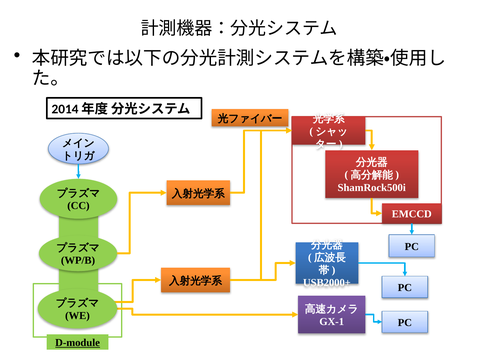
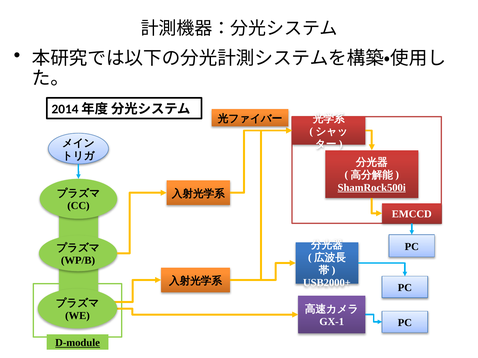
ShamRock500i underline: none -> present
